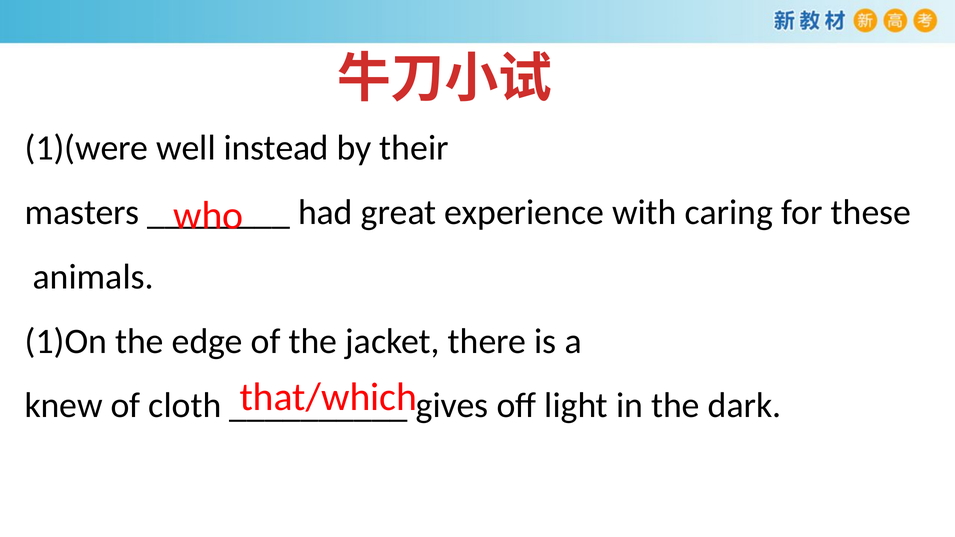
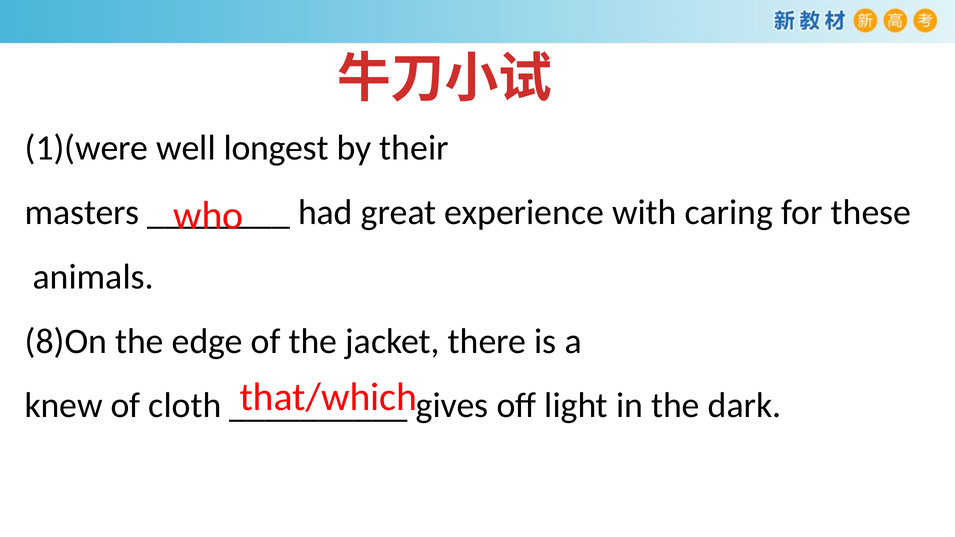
instead: instead -> longest
1)On: 1)On -> 8)On
